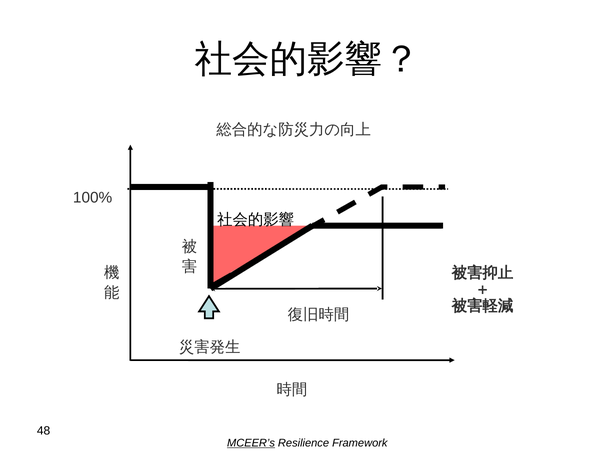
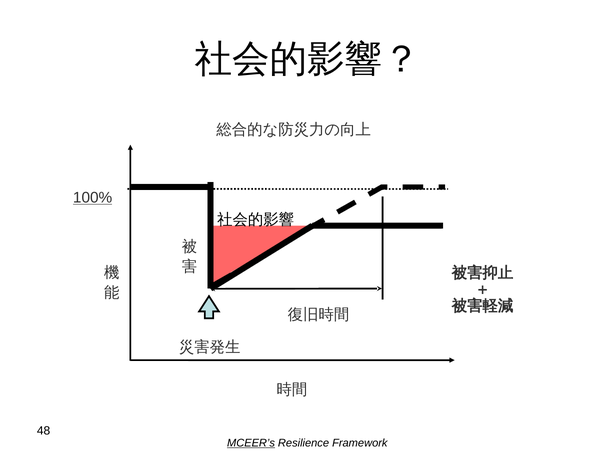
100% underline: none -> present
